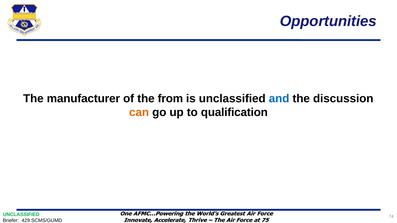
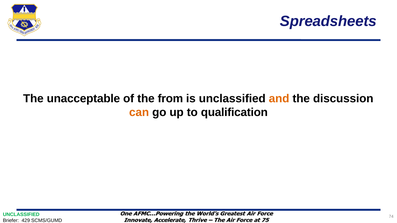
Opportunities: Opportunities -> Spreadsheets
manufacturer: manufacturer -> unacceptable
and colour: blue -> orange
